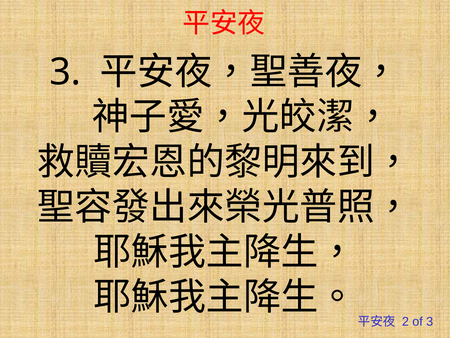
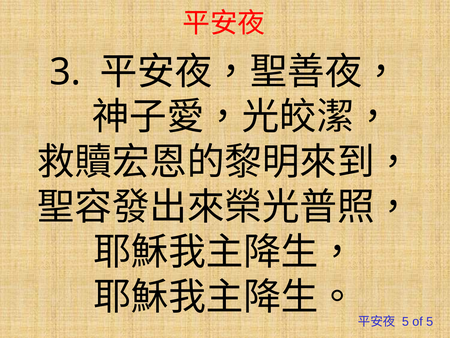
2 at (405, 321): 2 -> 5
of 3: 3 -> 5
